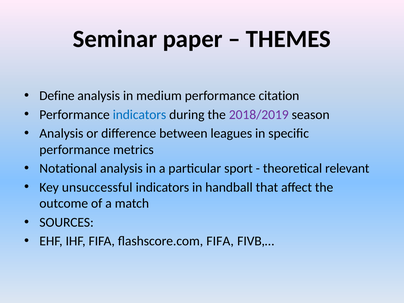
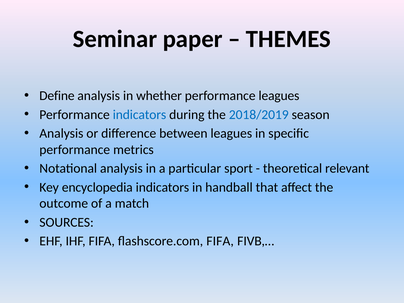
medium: medium -> whether
performance citation: citation -> leagues
2018/2019 colour: purple -> blue
unsuccessful: unsuccessful -> encyclopedia
